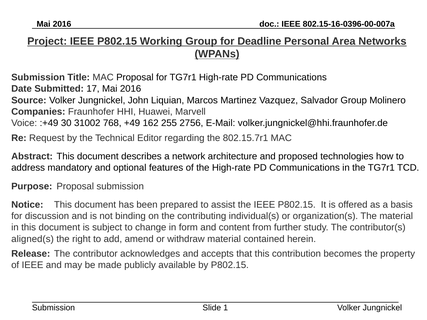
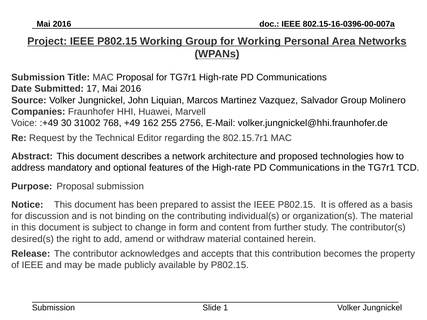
for Deadline: Deadline -> Working
aligned(s: aligned(s -> desired(s
